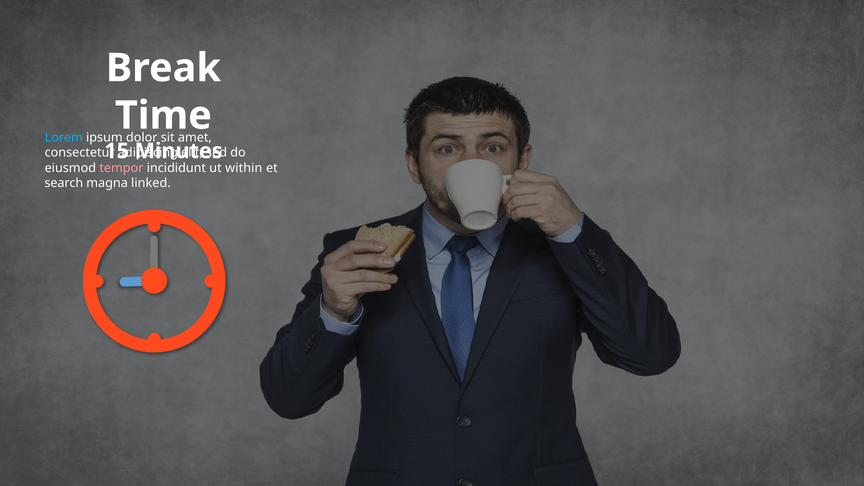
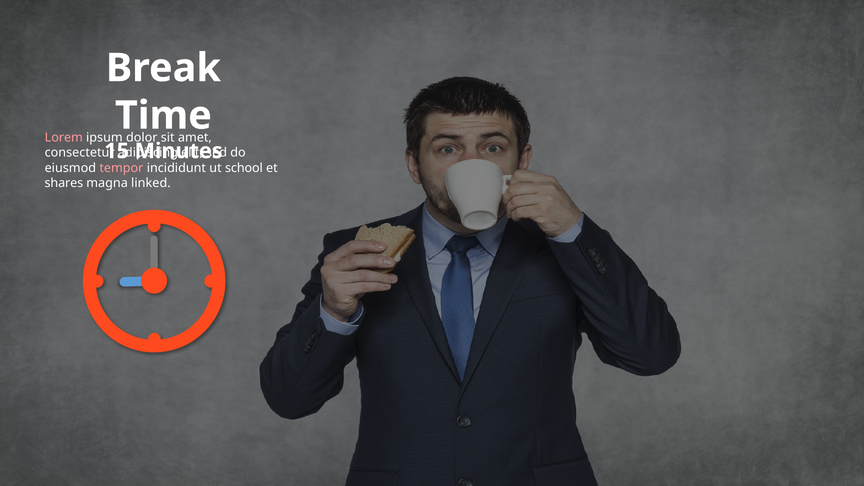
Lorem colour: light blue -> pink
within: within -> school
search: search -> shares
